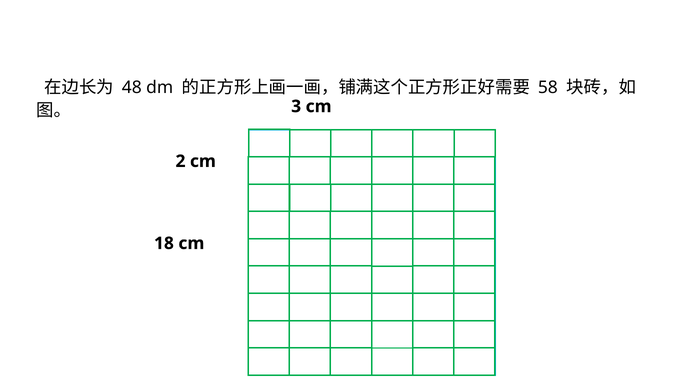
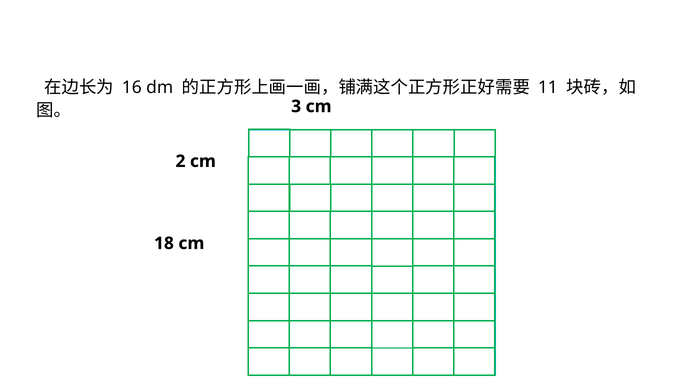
48: 48 -> 16
58: 58 -> 11
